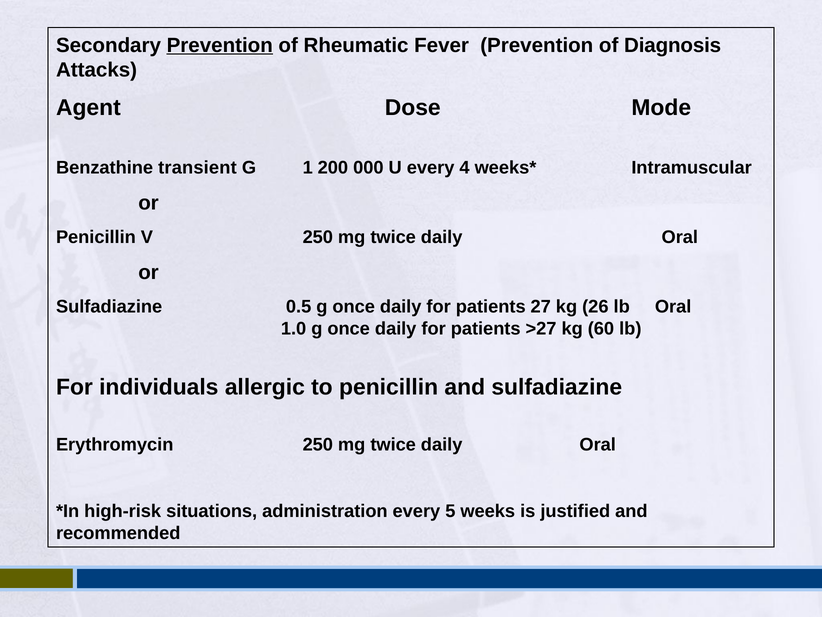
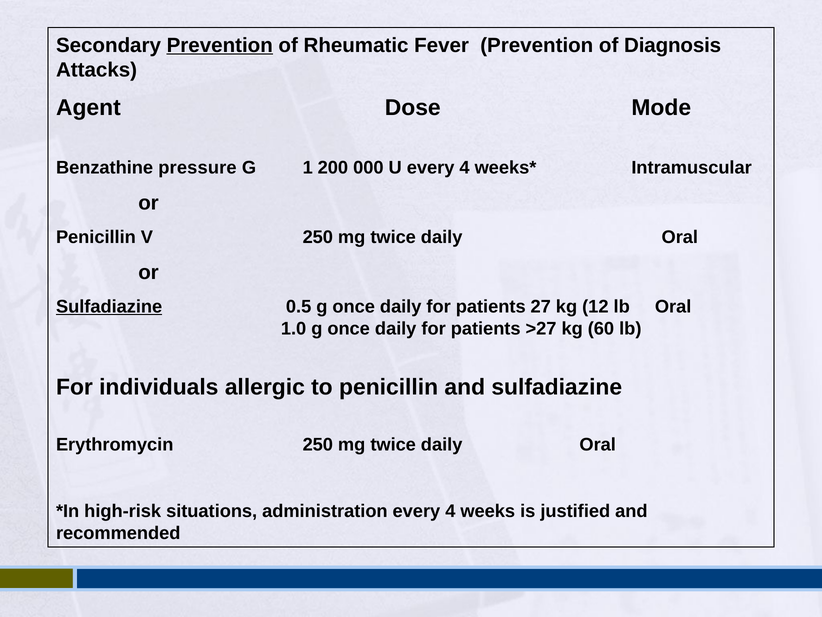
transient: transient -> pressure
Sulfadiazine at (109, 307) underline: none -> present
26: 26 -> 12
administration every 5: 5 -> 4
